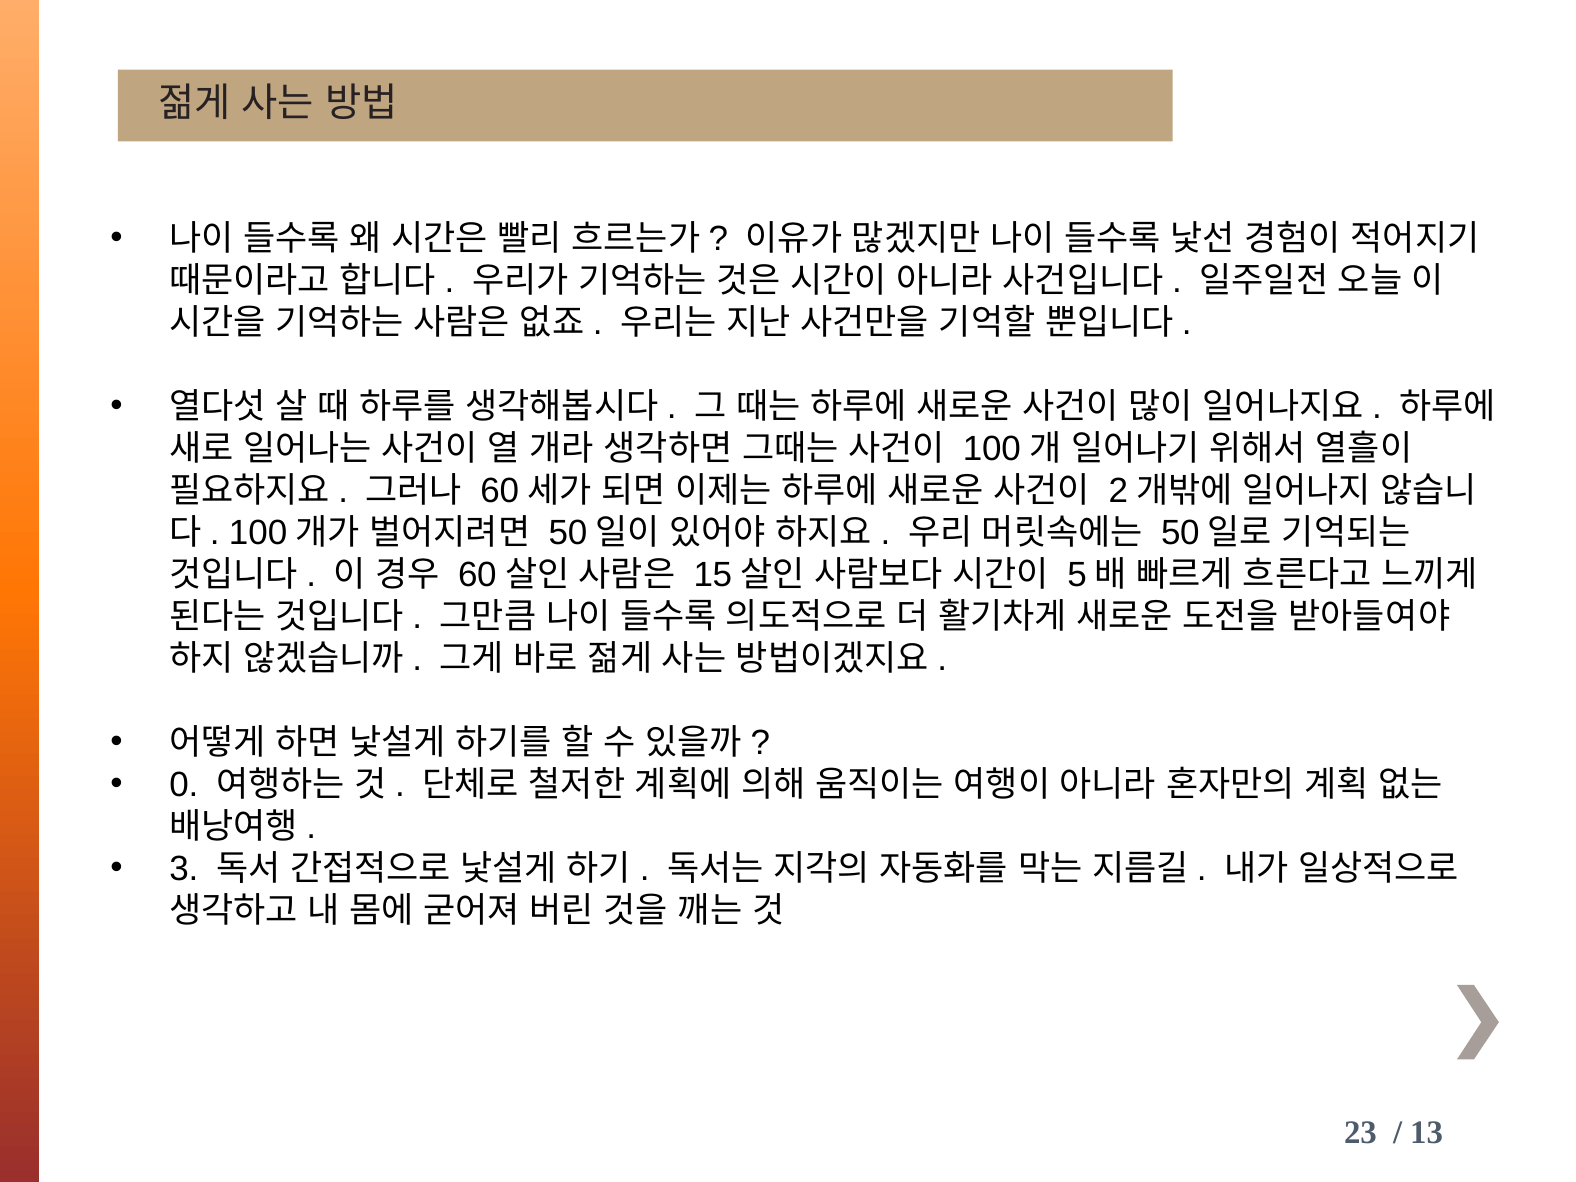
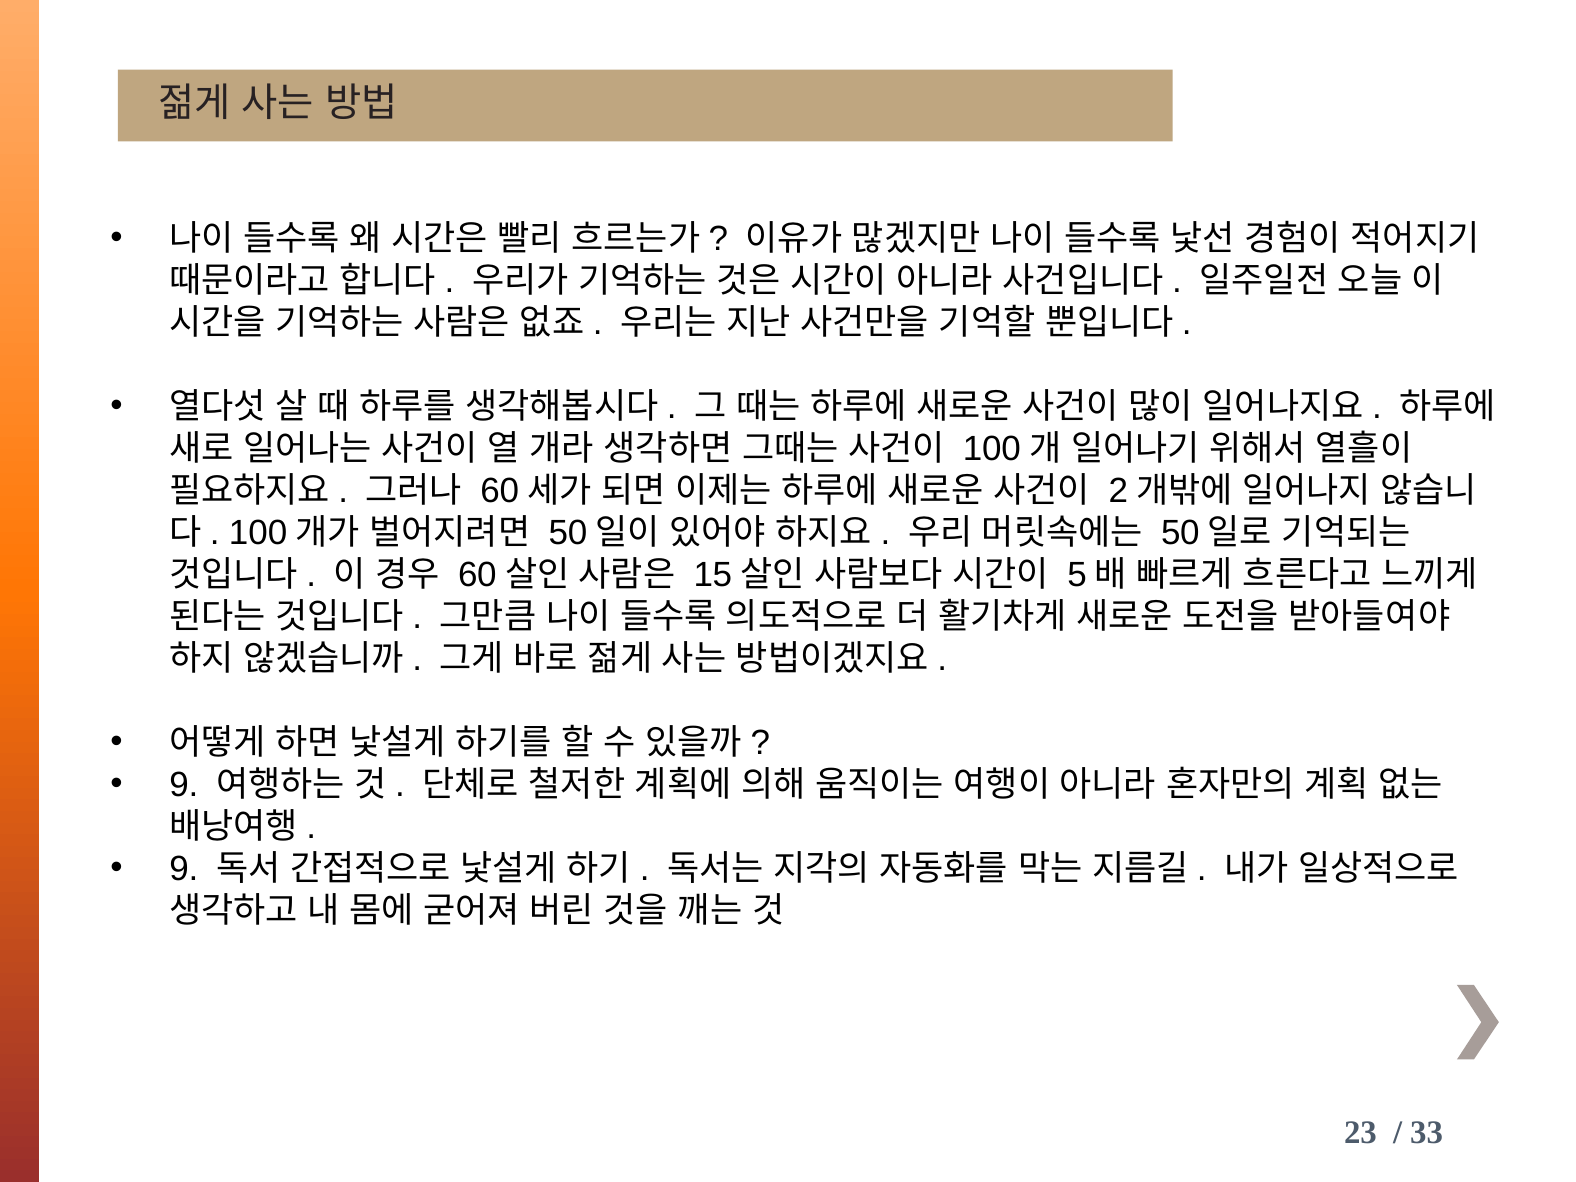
0 at (184, 785): 0 -> 9
3 at (184, 869): 3 -> 9
13: 13 -> 33
